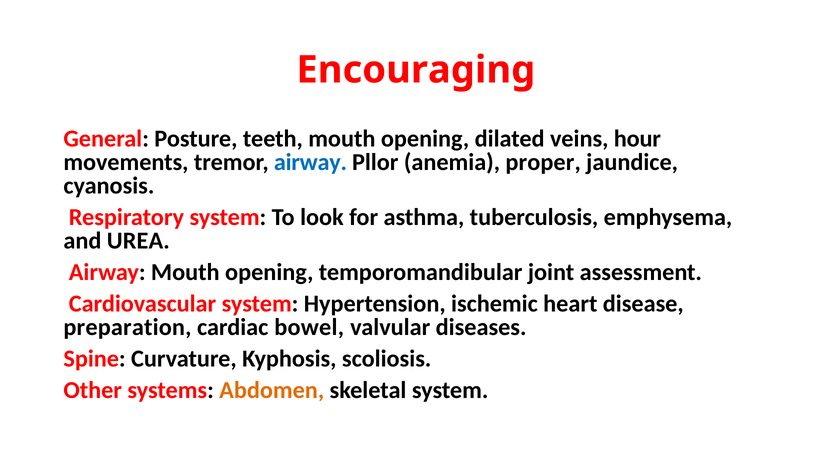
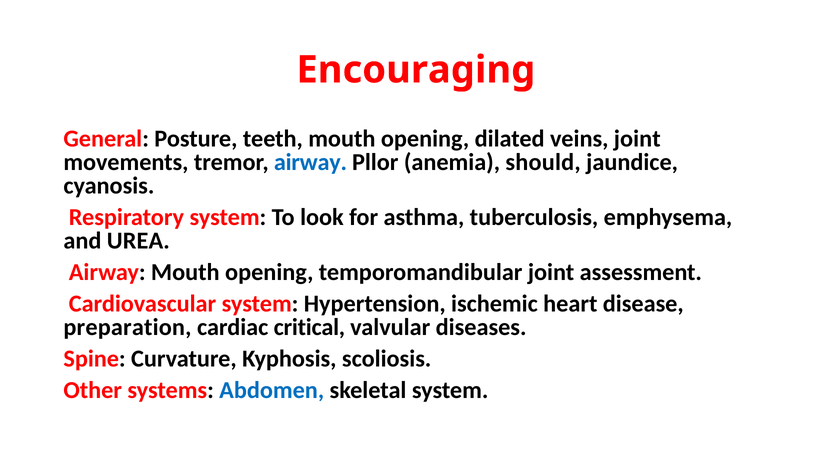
veins hour: hour -> joint
proper: proper -> should
bowel: bowel -> critical
Abdomen colour: orange -> blue
